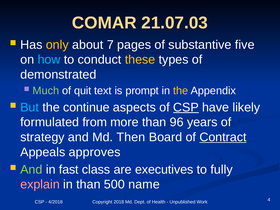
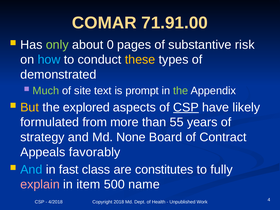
21.07.03: 21.07.03 -> 71.91.00
only colour: yellow -> light green
7: 7 -> 0
five: five -> risk
quit: quit -> site
the at (181, 91) colour: yellow -> light green
But colour: light blue -> yellow
continue: continue -> explored
96: 96 -> 55
Then: Then -> None
Contract underline: present -> none
approves: approves -> favorably
And at (31, 170) colour: light green -> light blue
executives: executives -> constitutes
in than: than -> item
